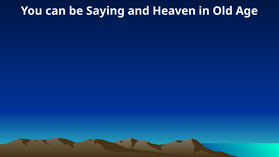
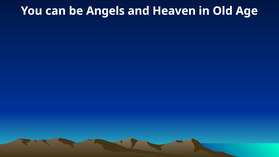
Saying: Saying -> Angels
